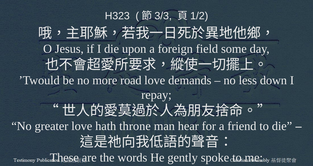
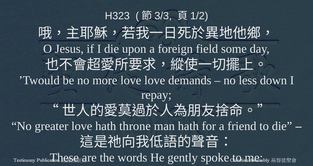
more road: road -> love
man hear: hear -> hath
